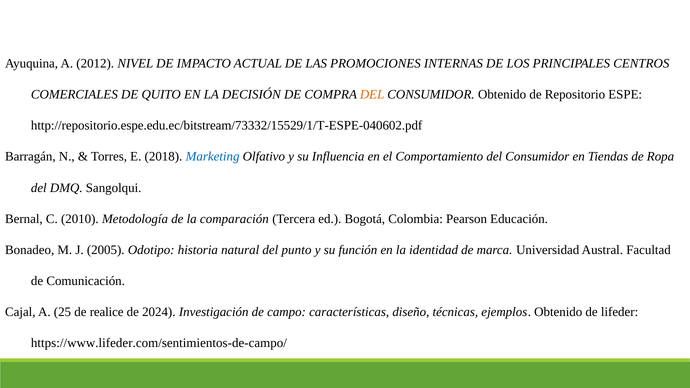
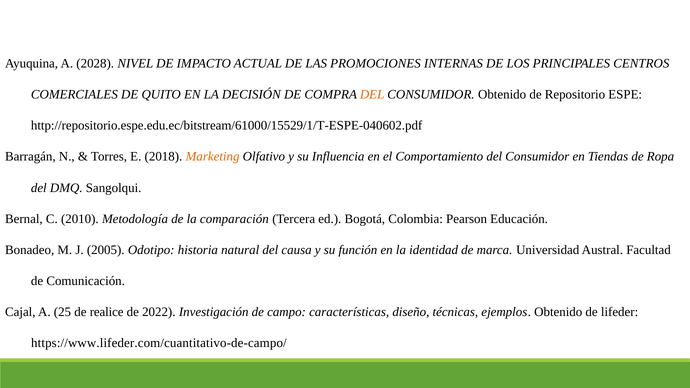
2012: 2012 -> 2028
http://repositorio.espe.edu.ec/bitstream/73332/15529/1/T-ESPE-040602.pdf: http://repositorio.espe.edu.ec/bitstream/73332/15529/1/T-ESPE-040602.pdf -> http://repositorio.espe.edu.ec/bitstream/61000/15529/1/T-ESPE-040602.pdf
Marketing colour: blue -> orange
punto: punto -> causa
2024: 2024 -> 2022
https://www.lifeder.com/sentimientos-de-campo/: https://www.lifeder.com/sentimientos-de-campo/ -> https://www.lifeder.com/cuantitativo-de-campo/
